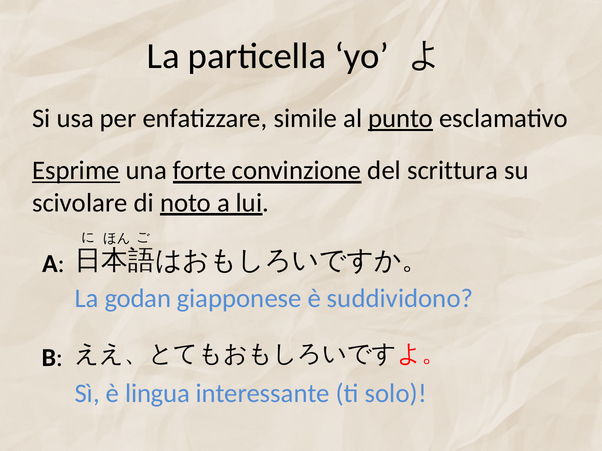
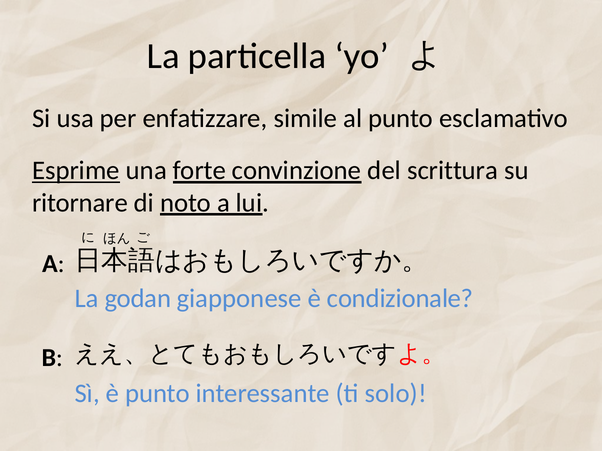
punto at (401, 119) underline: present -> none
scivolare: scivolare -> ritornare
suddividono: suddividono -> condizionale
è lingua: lingua -> punto
